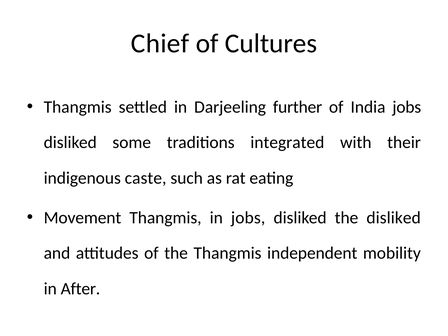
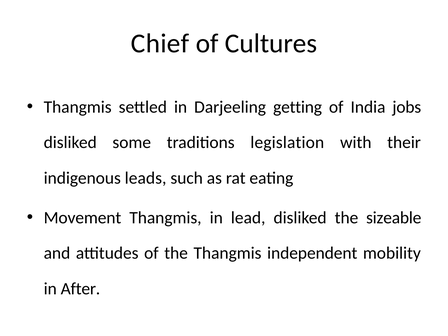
further: further -> getting
integrated: integrated -> legislation
caste: caste -> leads
in jobs: jobs -> lead
the disliked: disliked -> sizeable
